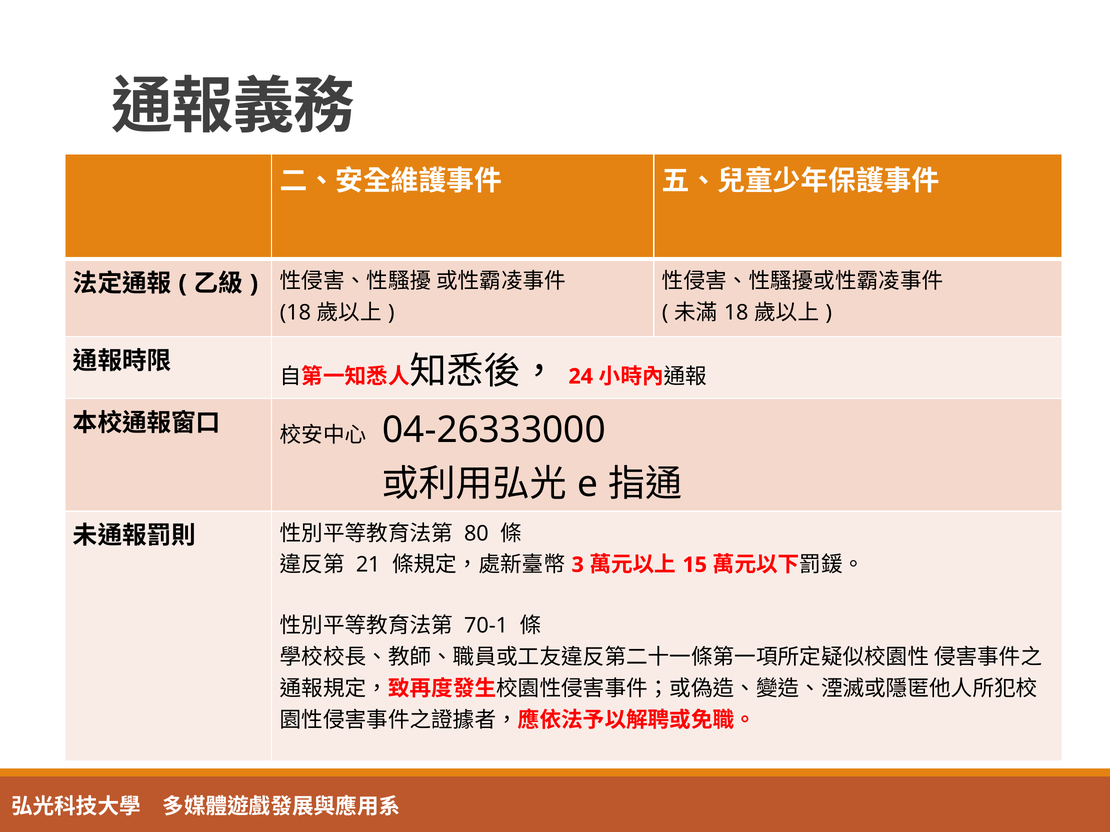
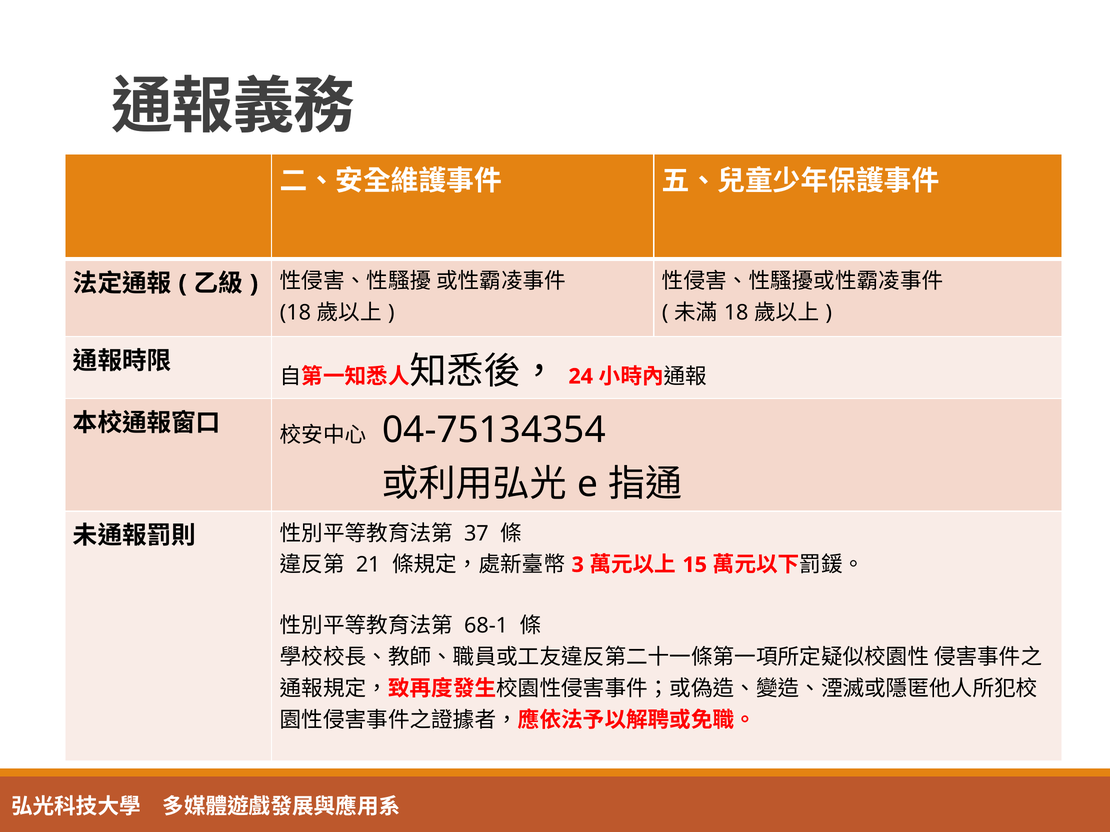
04-26333000: 04-26333000 -> 04-75134354
80: 80 -> 37
70-1: 70-1 -> 68-1
